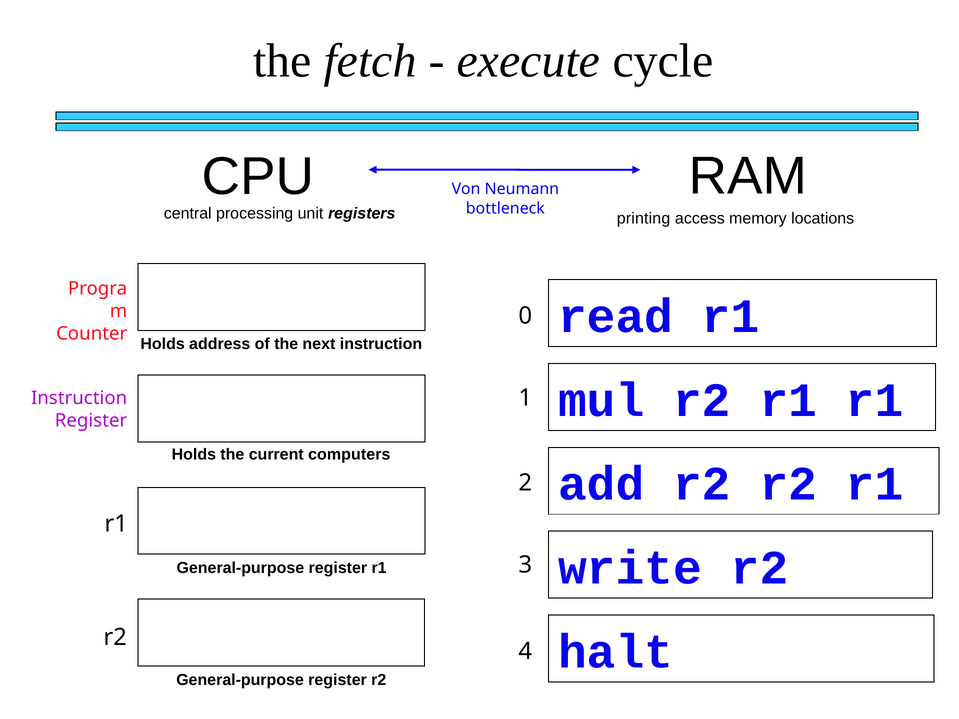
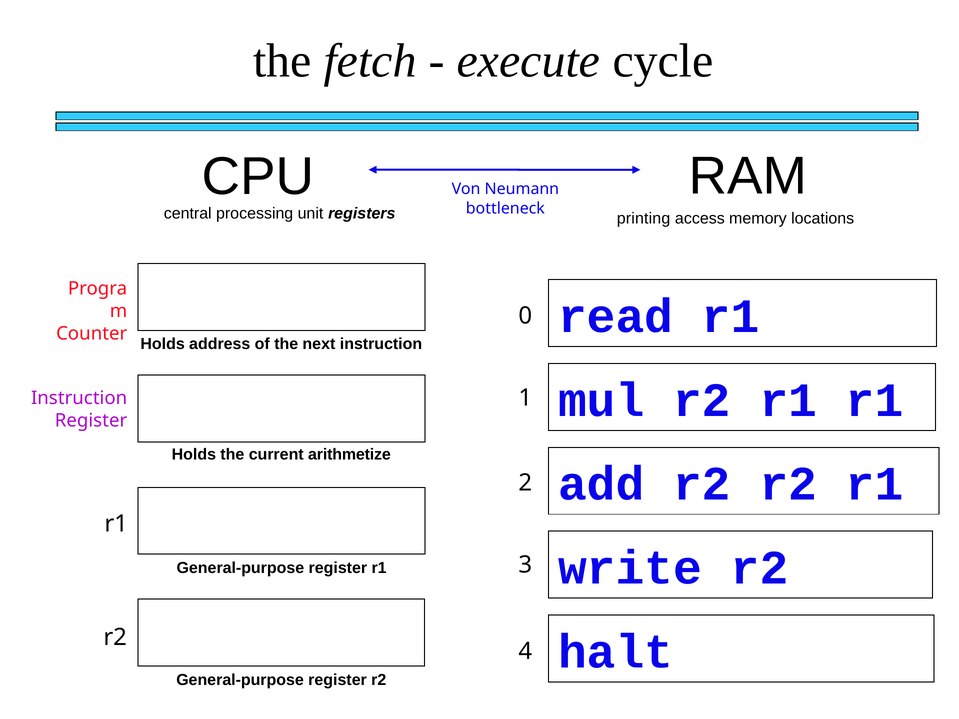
computers: computers -> arithmetize
